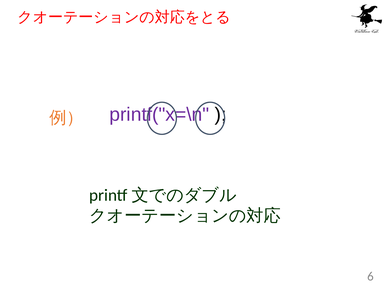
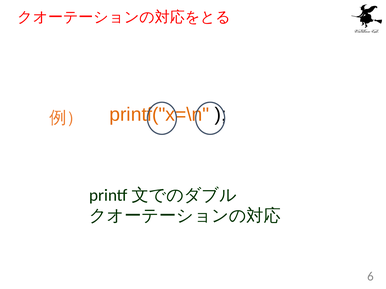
printf("x=\n colour: purple -> orange
